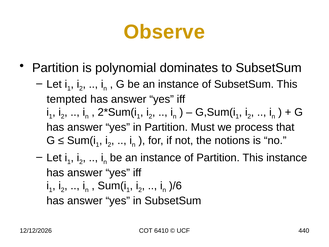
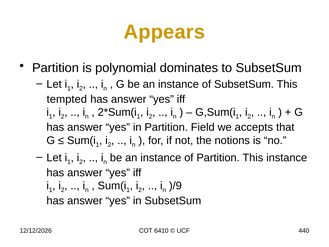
Observe: Observe -> Appears
Must: Must -> Field
process: process -> accepts
)/6: )/6 -> )/9
